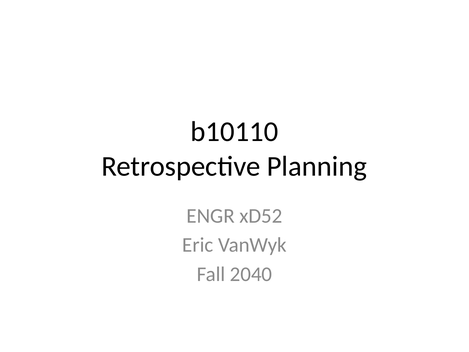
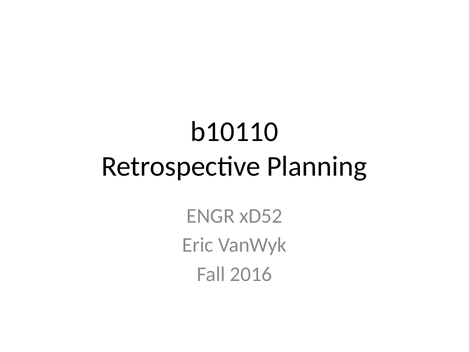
2040: 2040 -> 2016
